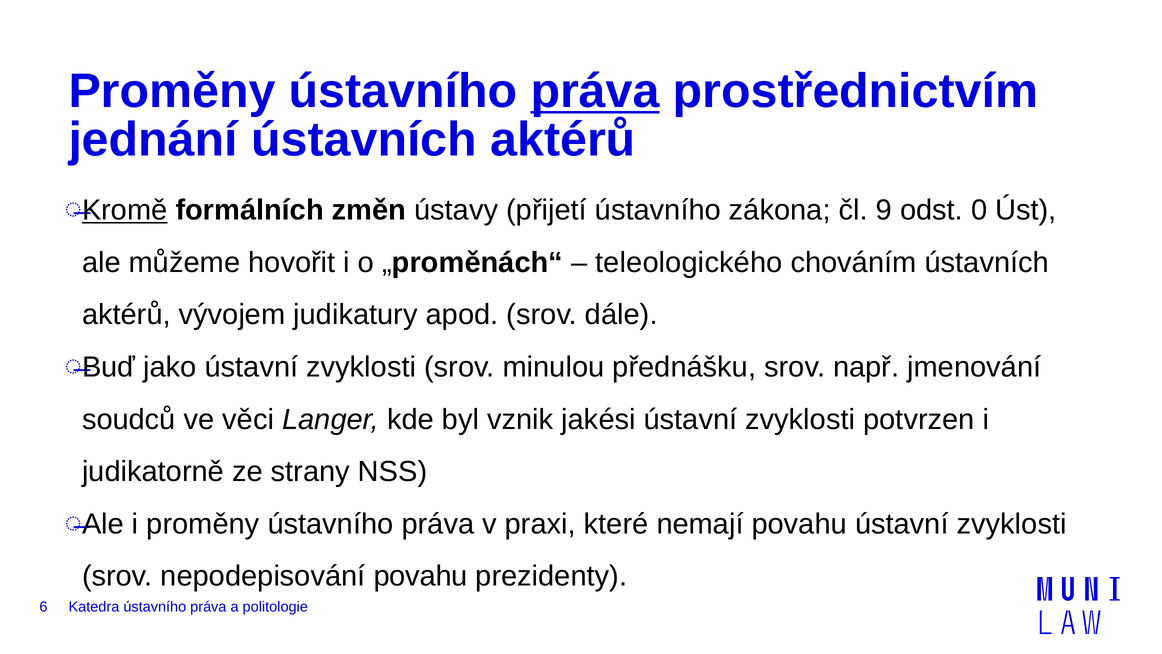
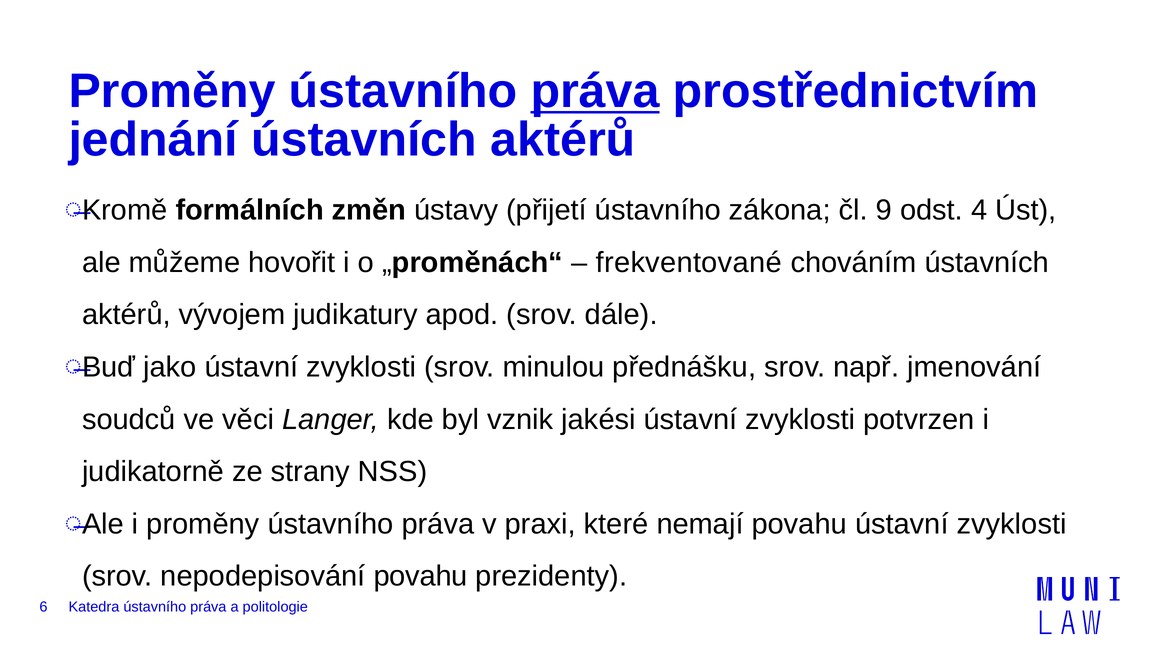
Kromě underline: present -> none
0: 0 -> 4
teleologického: teleologického -> frekventované
